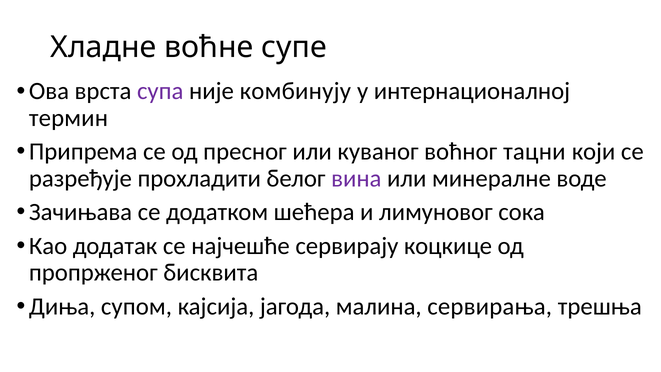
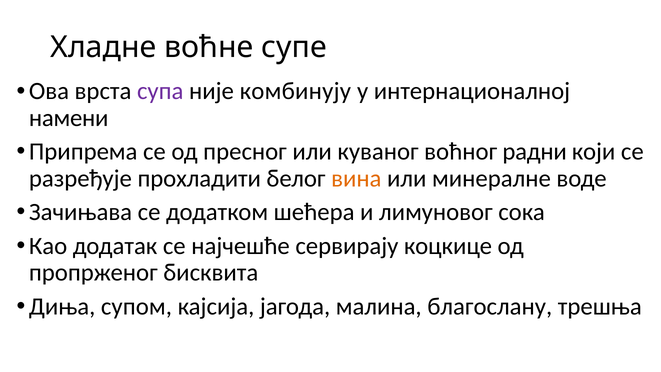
термин: термин -> намени
тацни: тацни -> радни
вина colour: purple -> orange
сервирања: сервирања -> благослану
